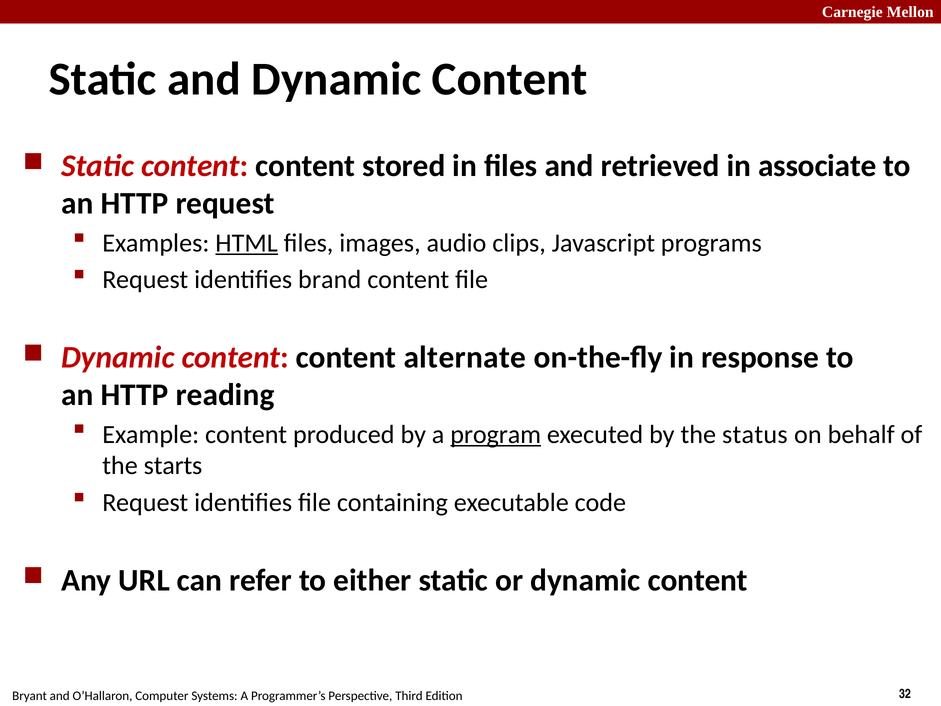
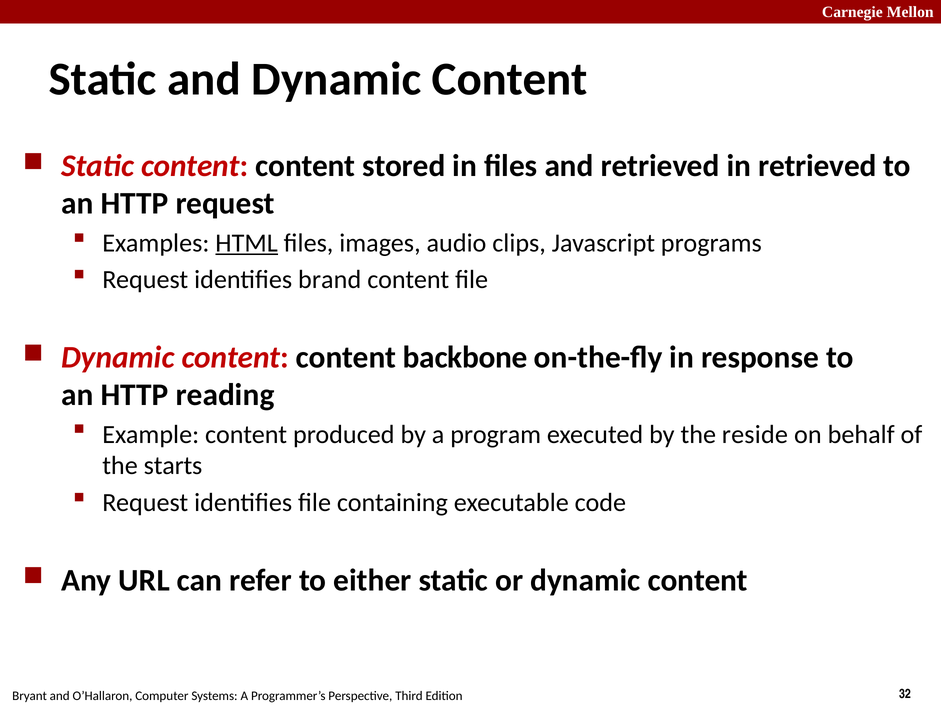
in associate: associate -> retrieved
alternate: alternate -> backbone
program underline: present -> none
status: status -> reside
